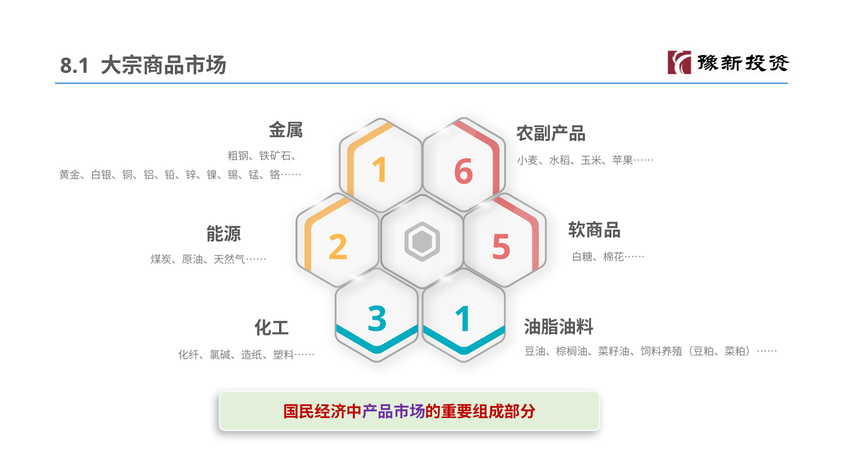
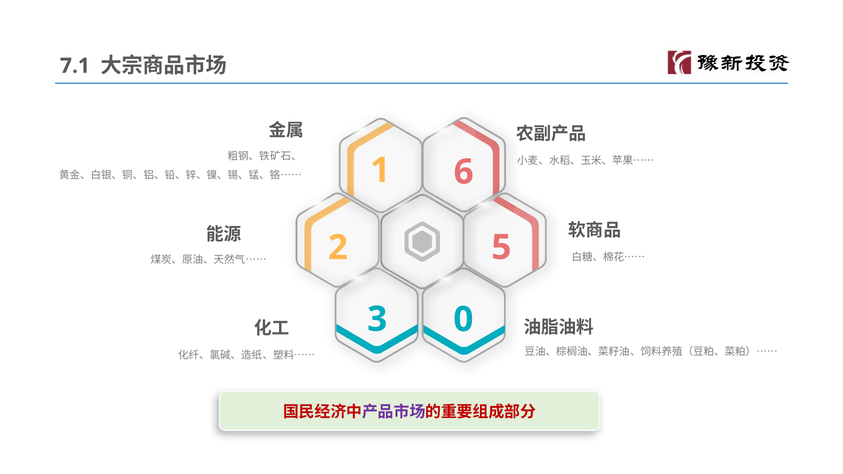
8.1: 8.1 -> 7.1
3 1: 1 -> 0
